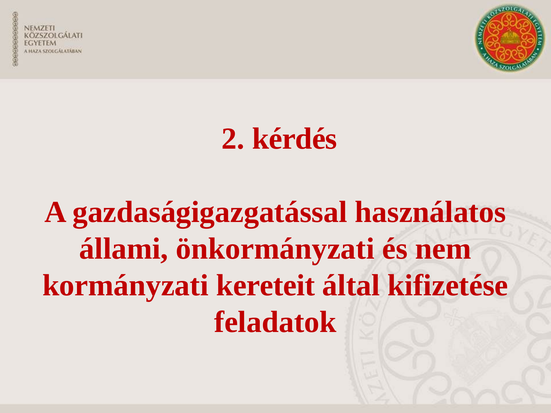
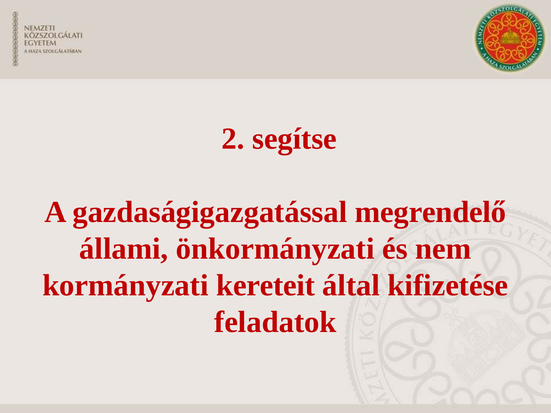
kérdés: kérdés -> segítse
használatos: használatos -> megrendelő
